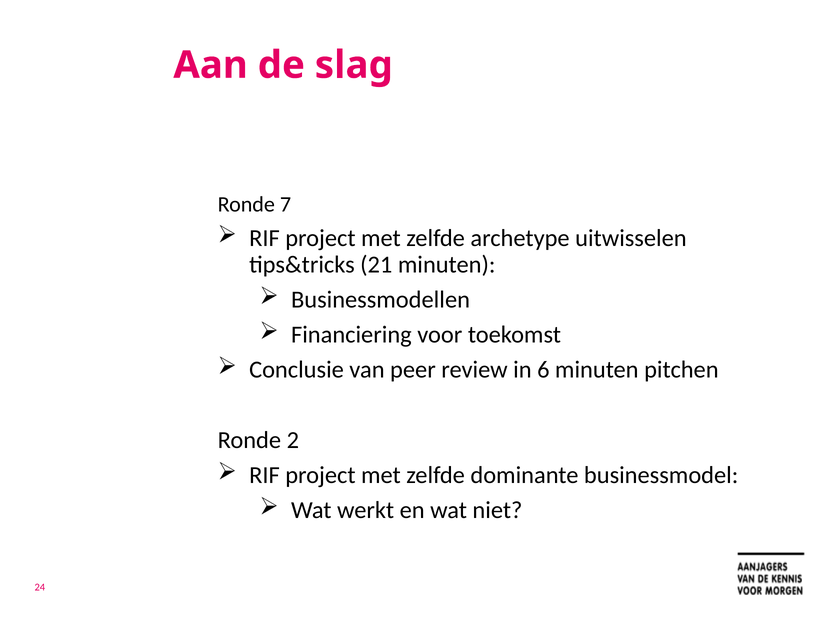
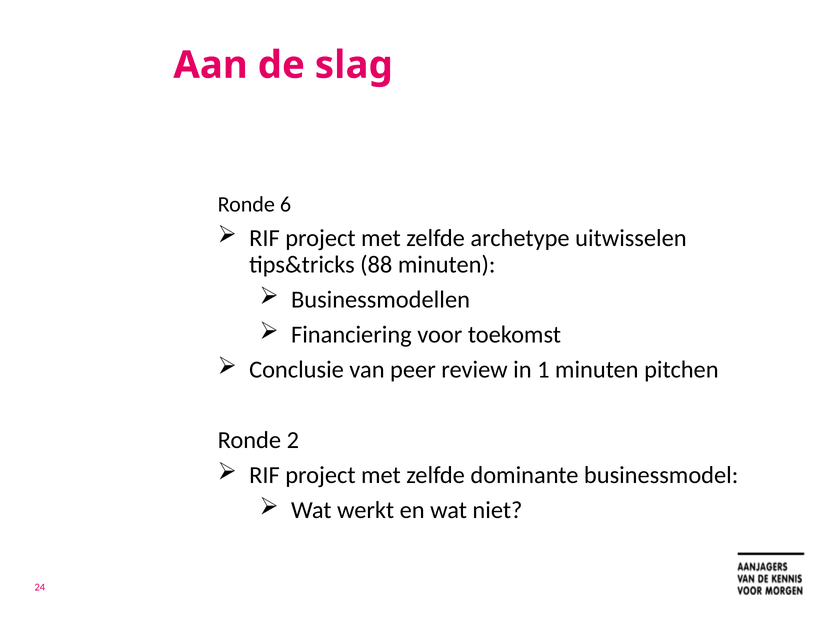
7: 7 -> 6
21: 21 -> 88
6: 6 -> 1
